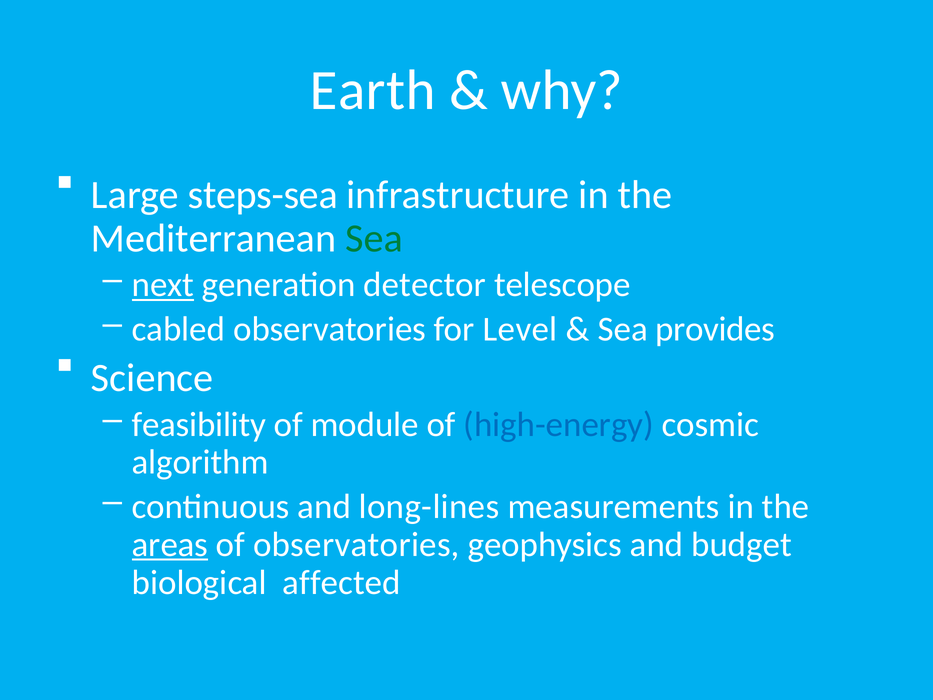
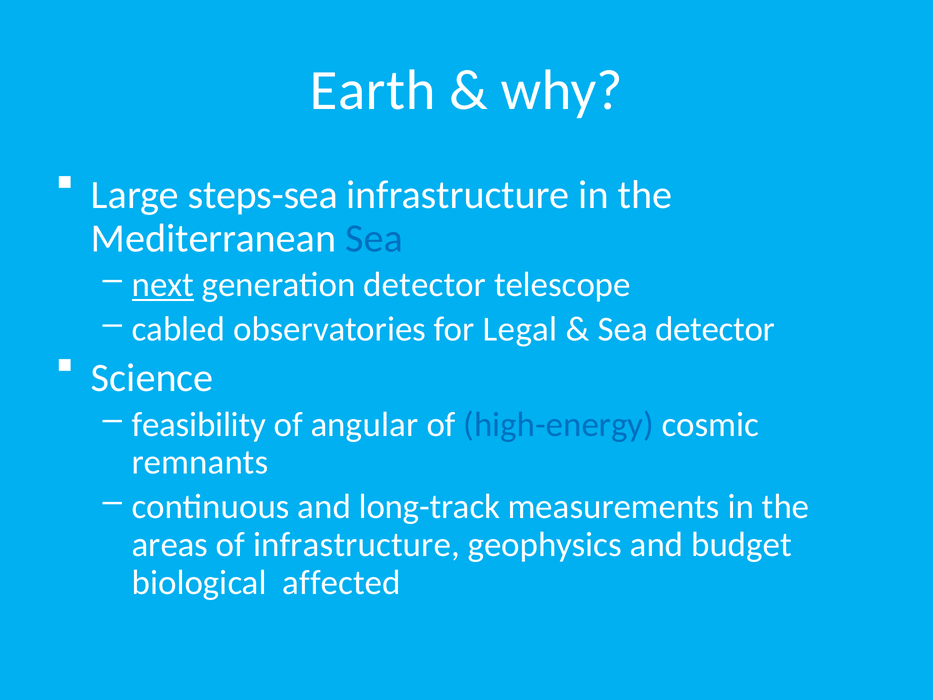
Sea at (374, 238) colour: green -> blue
Level: Level -> Legal
Sea provides: provides -> detector
module: module -> angular
algorithm: algorithm -> remnants
long-lines: long-lines -> long-track
areas underline: present -> none
of observatories: observatories -> infrastructure
